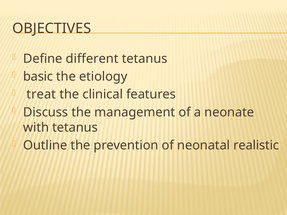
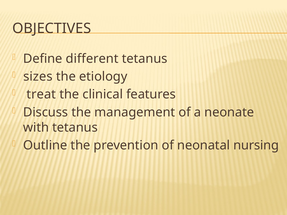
basic: basic -> sizes
realistic: realistic -> nursing
